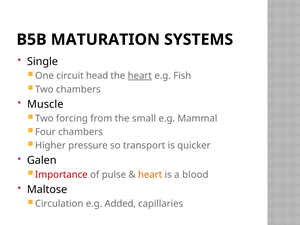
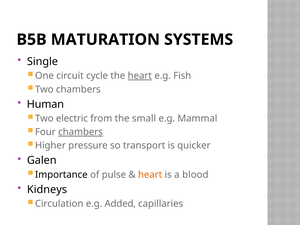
head: head -> cycle
Muscle: Muscle -> Human
forcing: forcing -> electric
chambers at (81, 132) underline: none -> present
Importance colour: red -> black
Maltose: Maltose -> Kidneys
